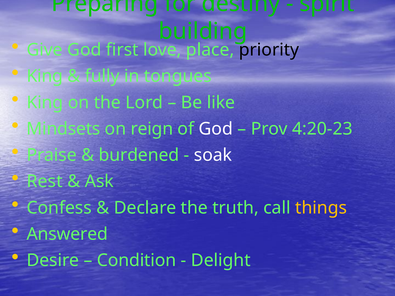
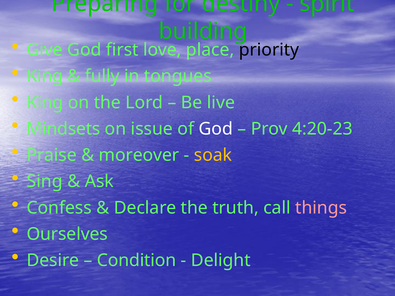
like: like -> live
reign: reign -> issue
burdened: burdened -> moreover
soak colour: white -> yellow
Rest: Rest -> Sing
things colour: yellow -> pink
Answered: Answered -> Ourselves
